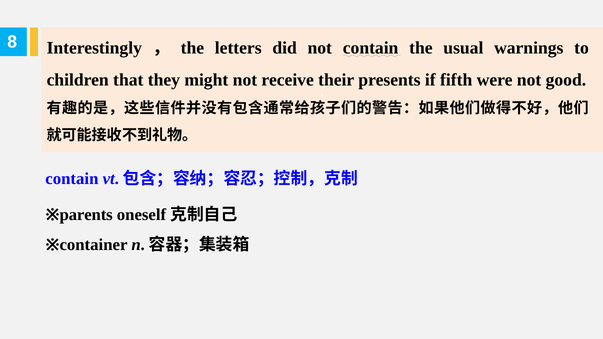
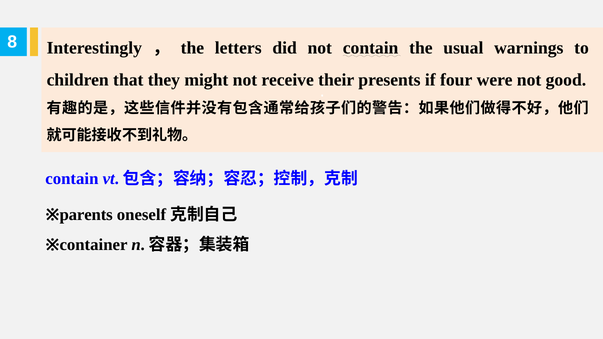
fifth: fifth -> four
